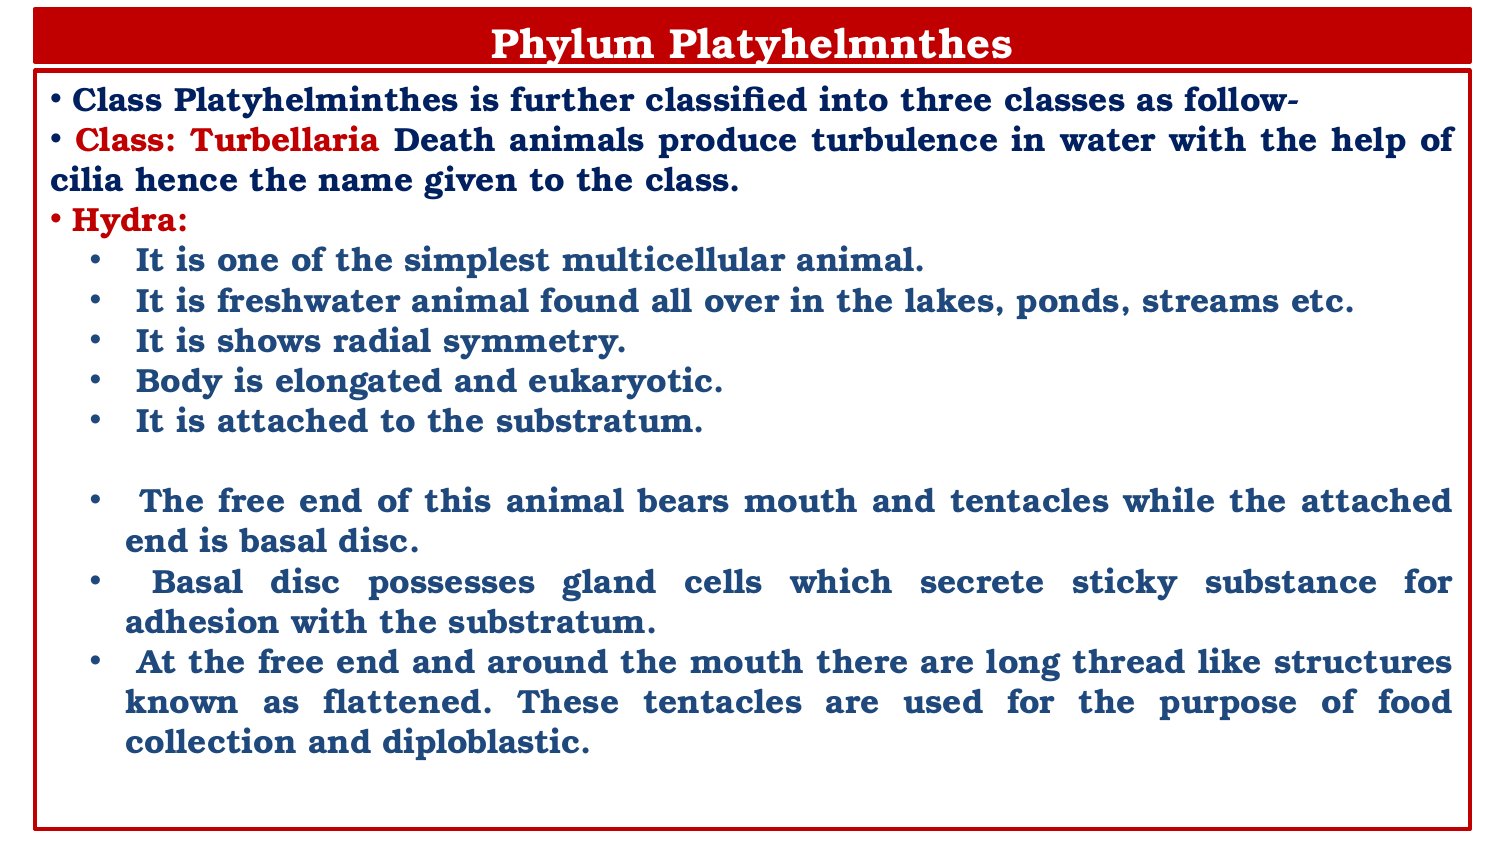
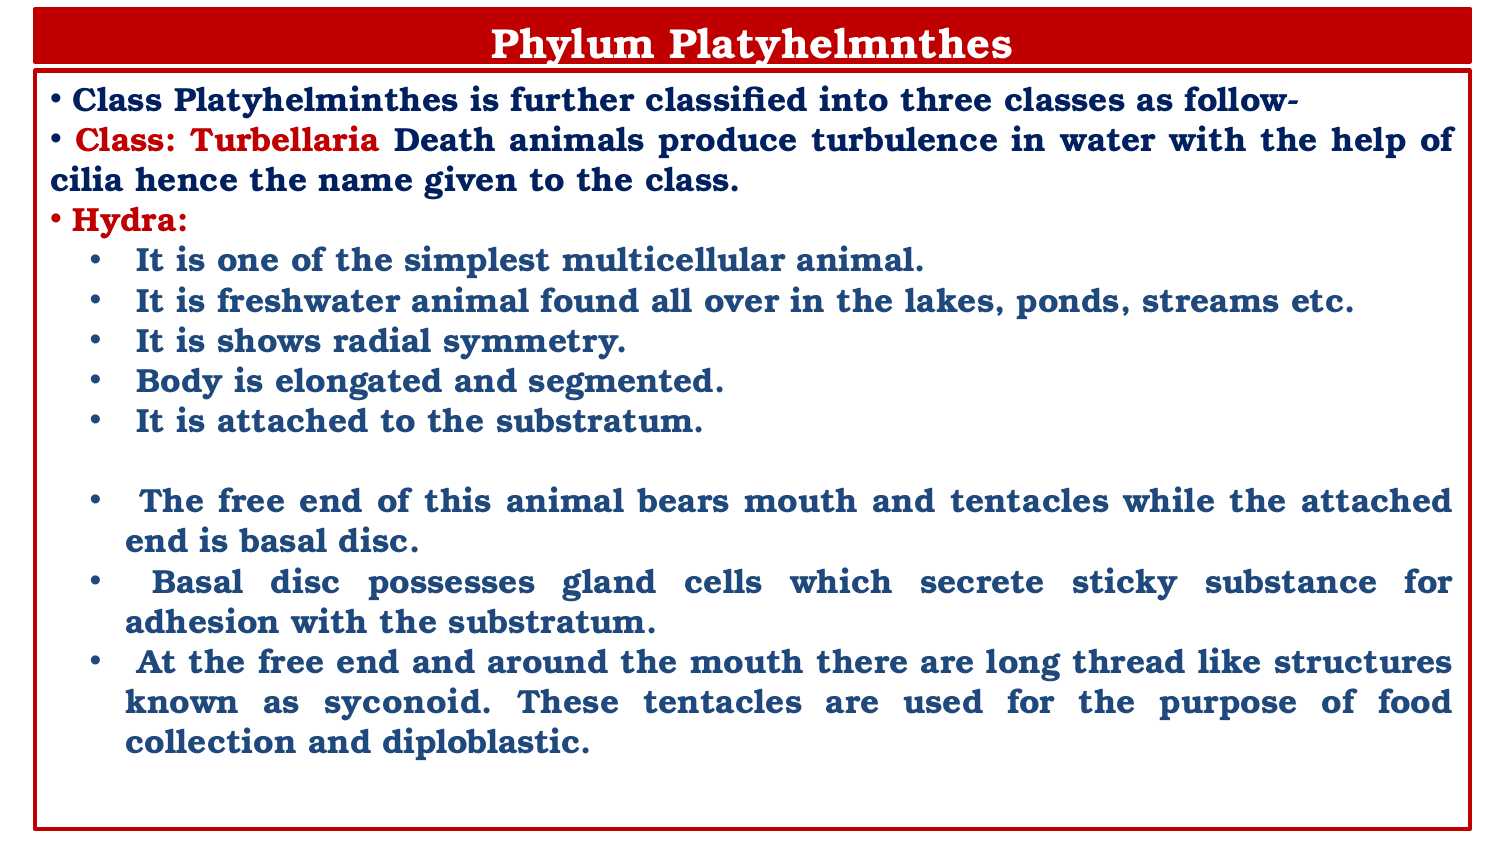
eukaryotic: eukaryotic -> segmented
flattened: flattened -> syconoid
